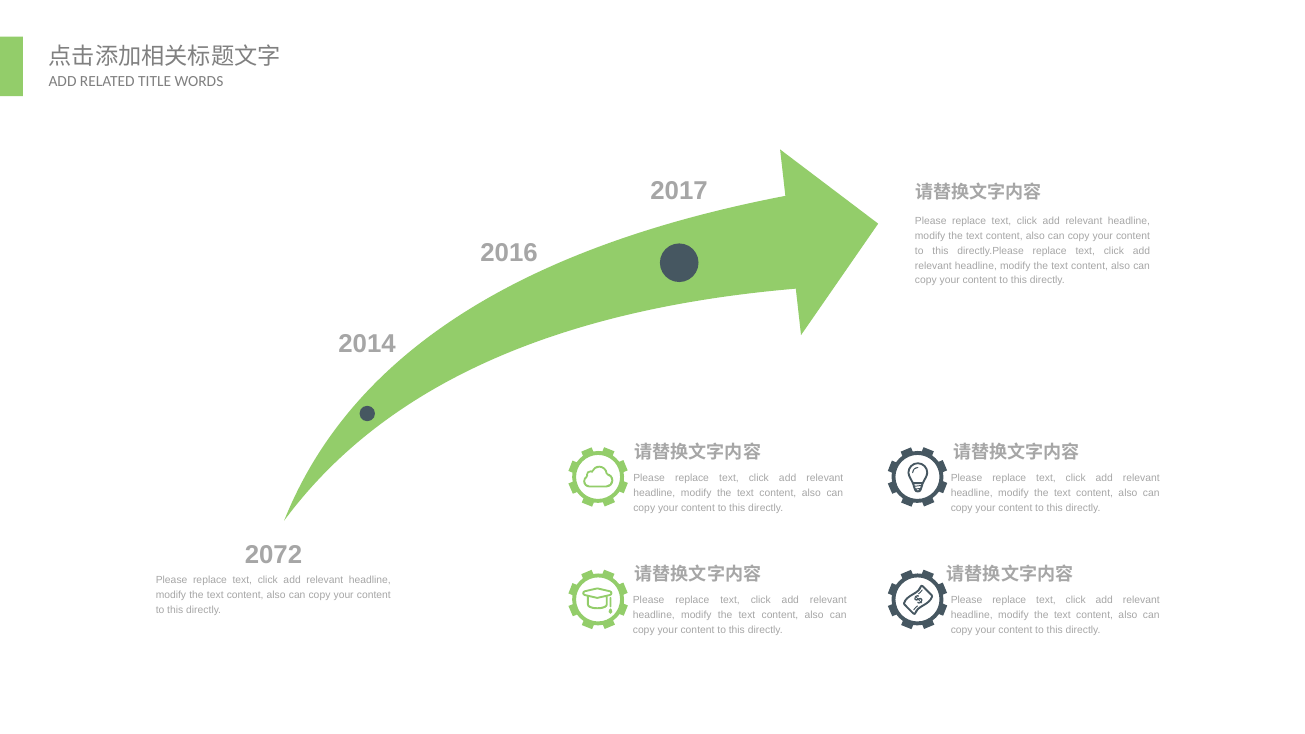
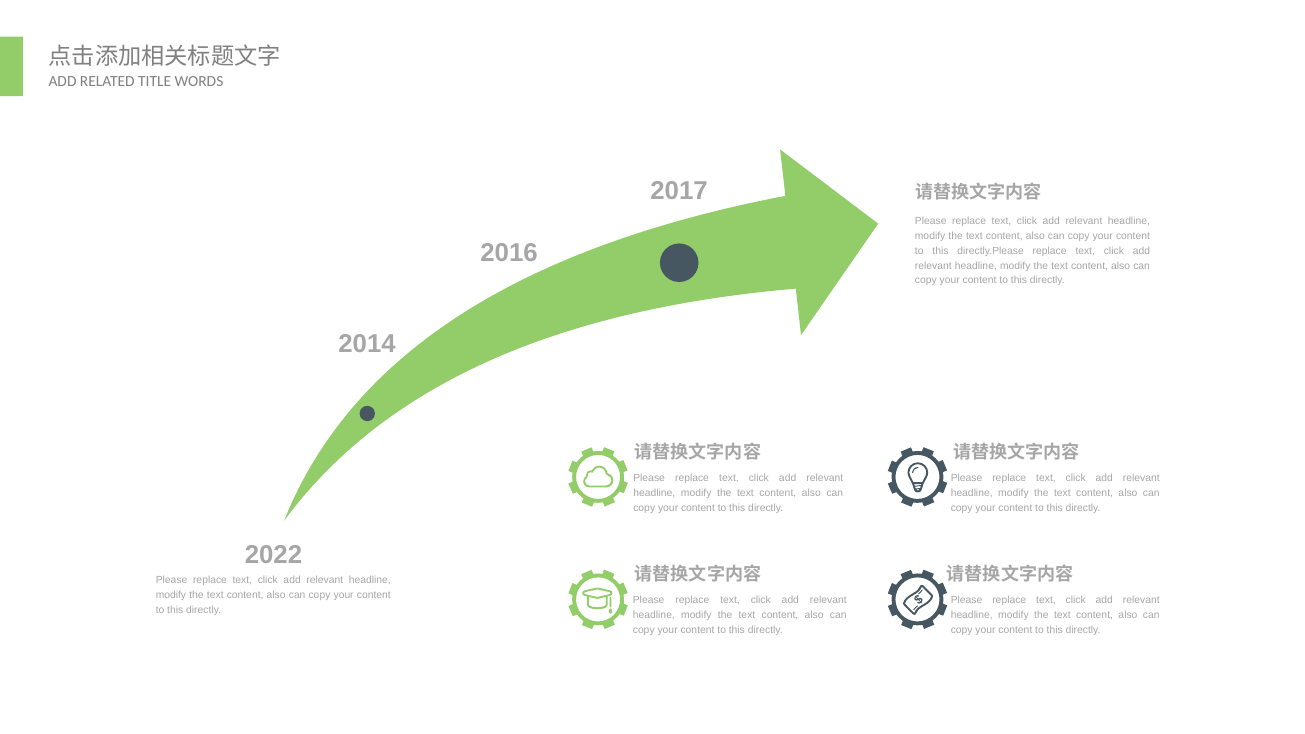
2072: 2072 -> 2022
